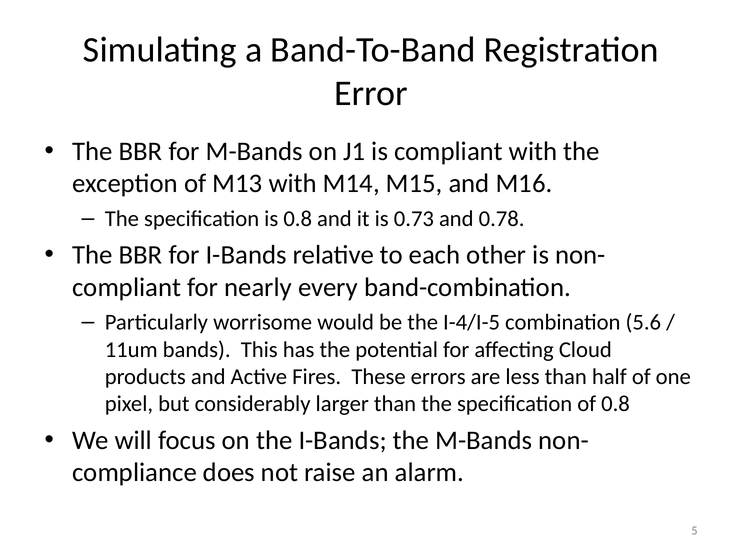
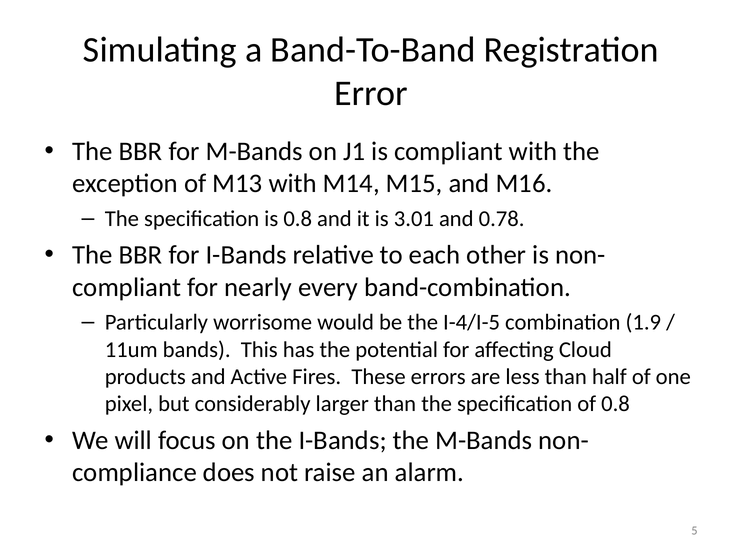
0.73: 0.73 -> 3.01
5.6: 5.6 -> 1.9
